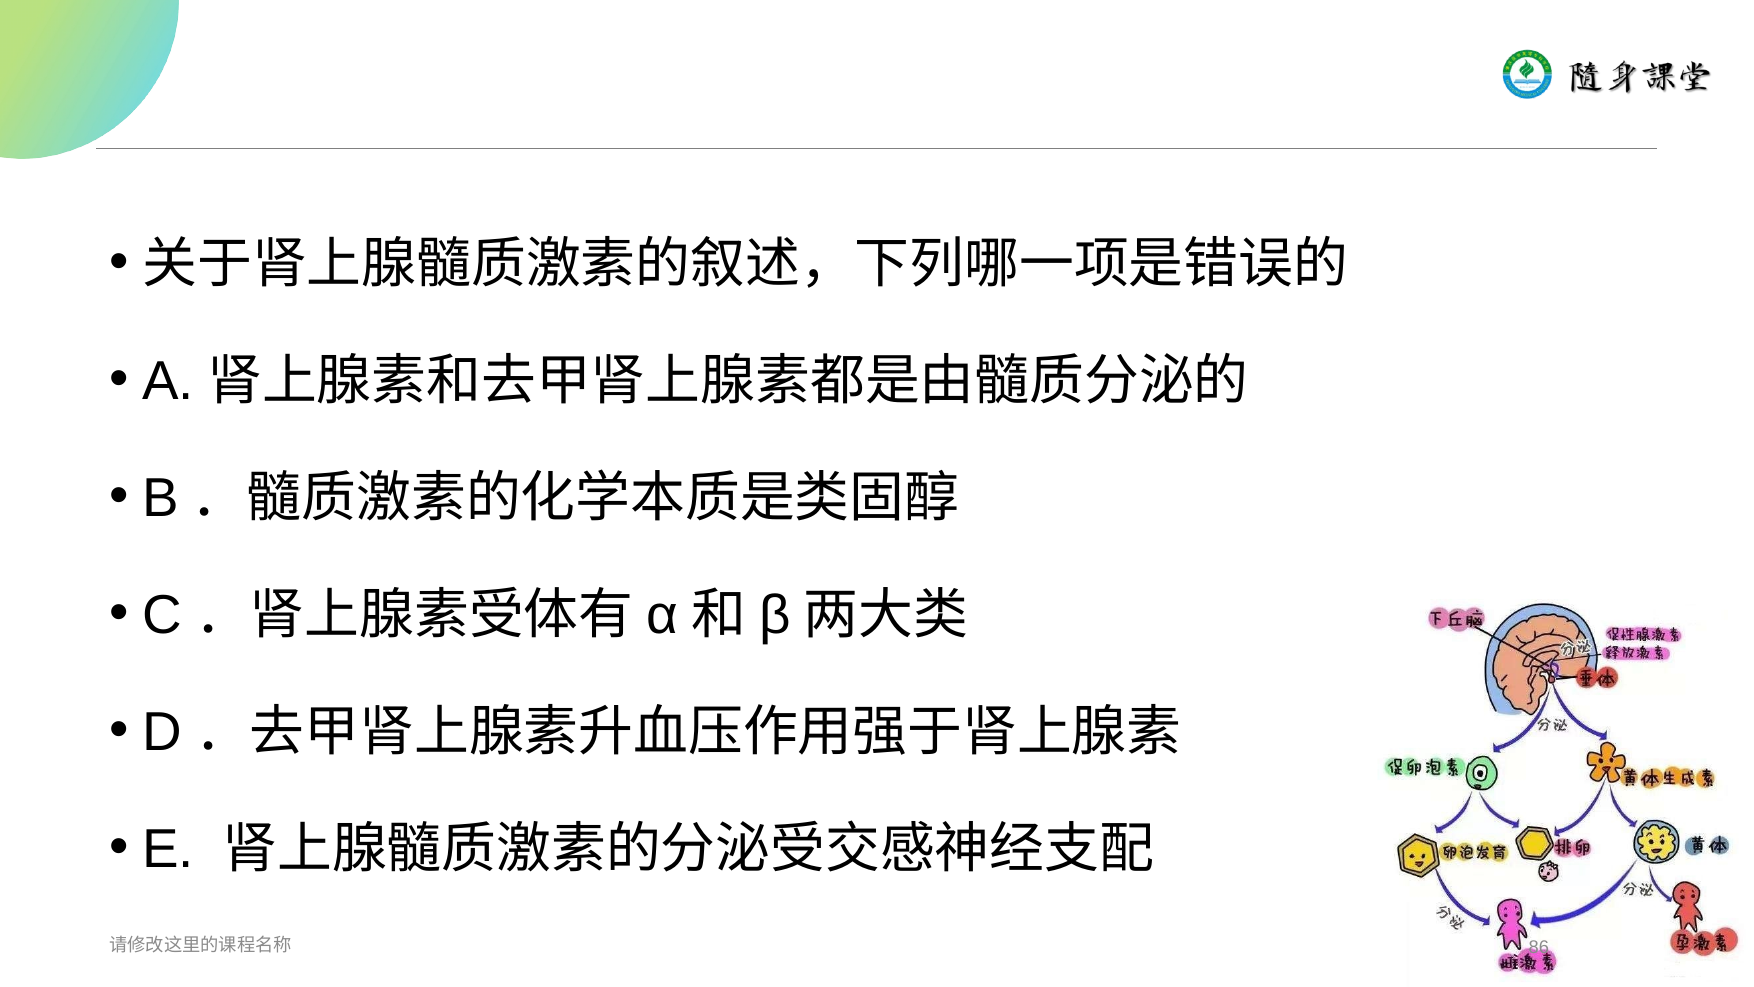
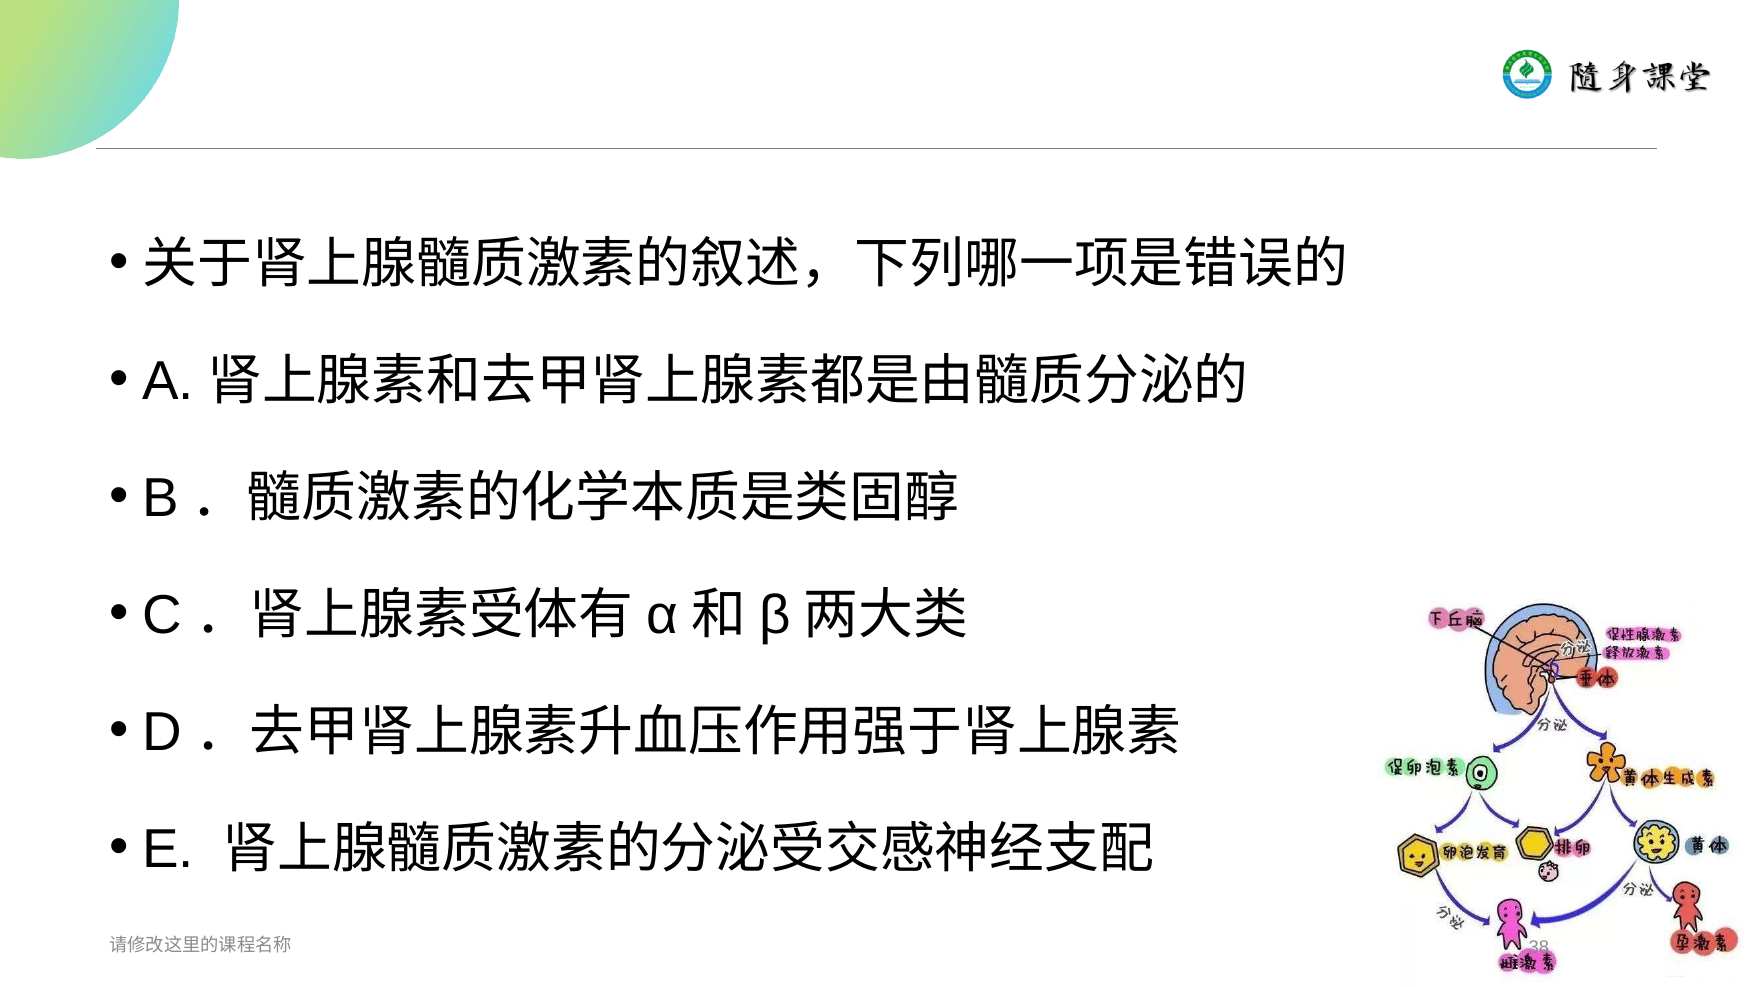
86: 86 -> 38
